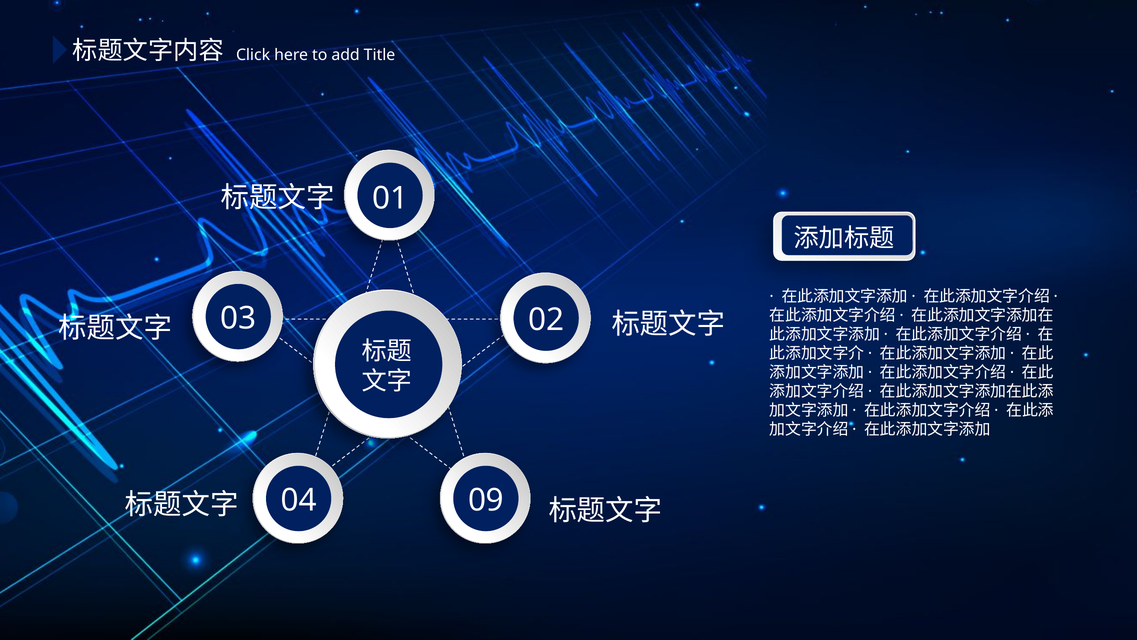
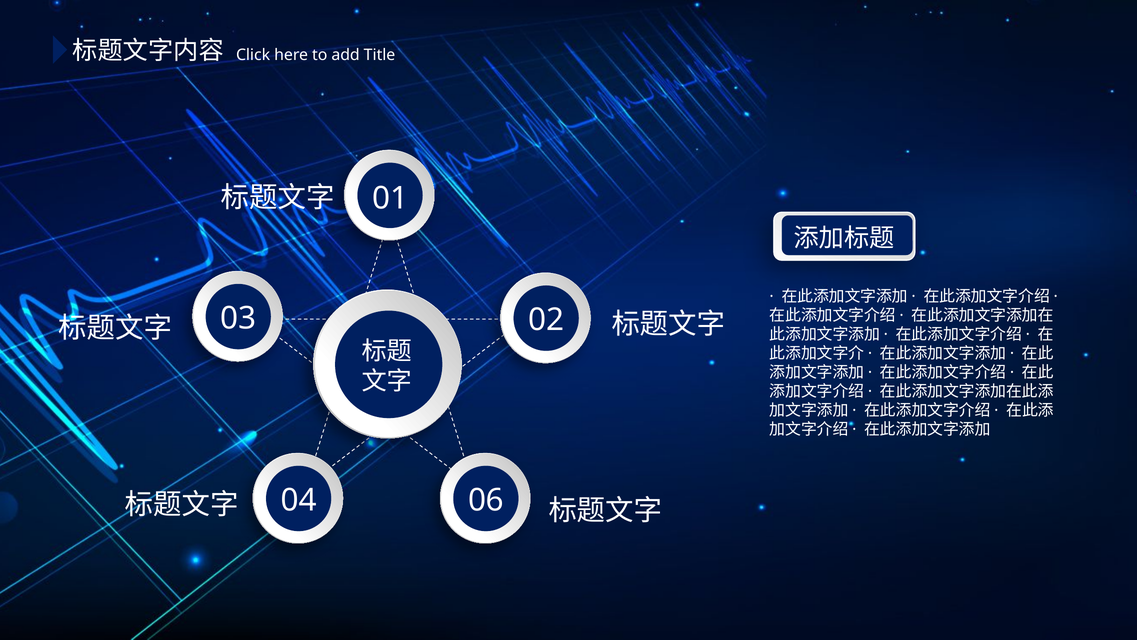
09: 09 -> 06
